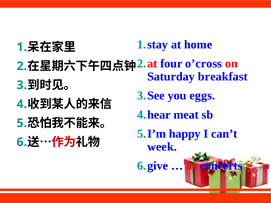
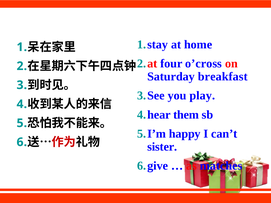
eggs: eggs -> play
meat: meat -> them
week: week -> sister
concerts: concerts -> matches
